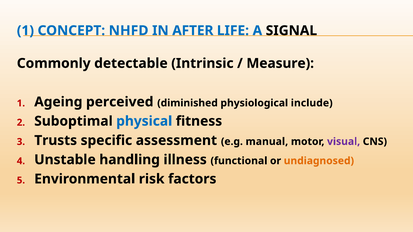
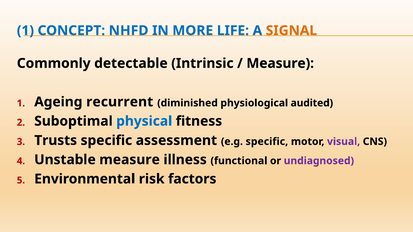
AFTER: AFTER -> MORE
SIGNAL colour: black -> orange
perceived: perceived -> recurrent
include: include -> audited
e.g manual: manual -> specific
Unstable handling: handling -> measure
undiagnosed colour: orange -> purple
